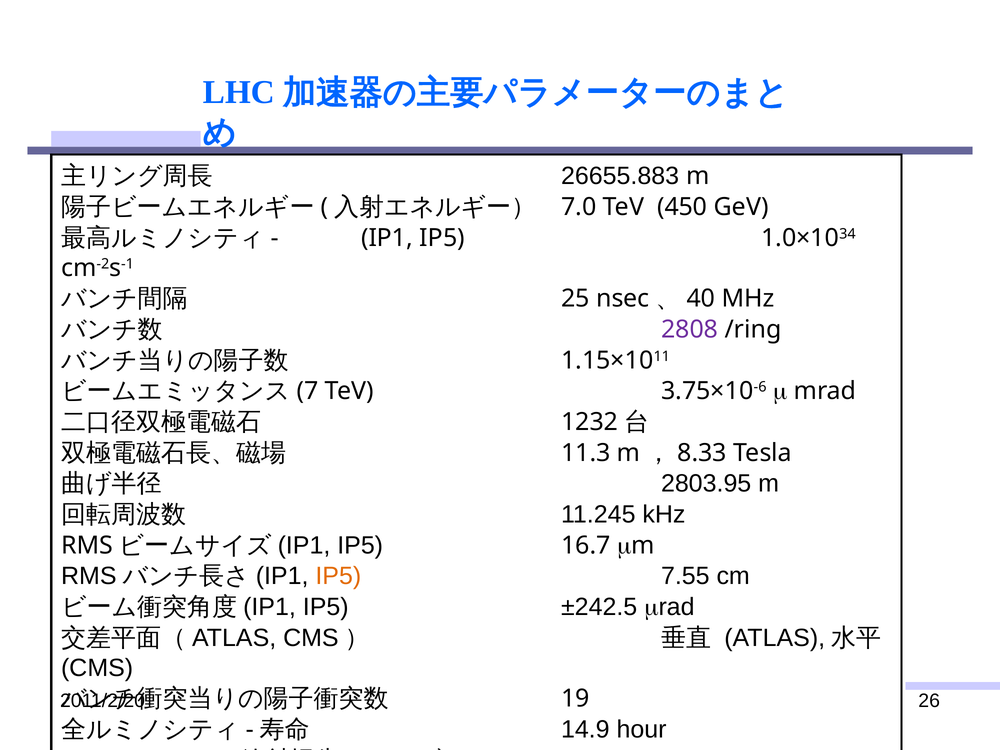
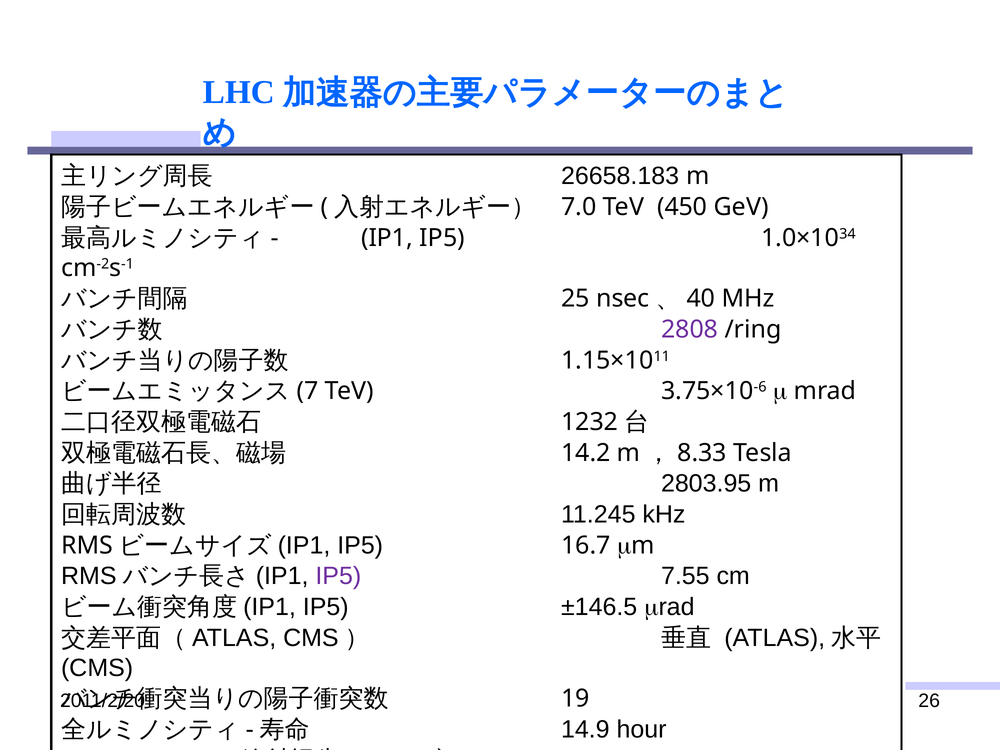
26655.883: 26655.883 -> 26658.183
11.3: 11.3 -> 14.2
IP5 at (338, 576) colour: orange -> purple
±242.5: ±242.5 -> ±146.5
